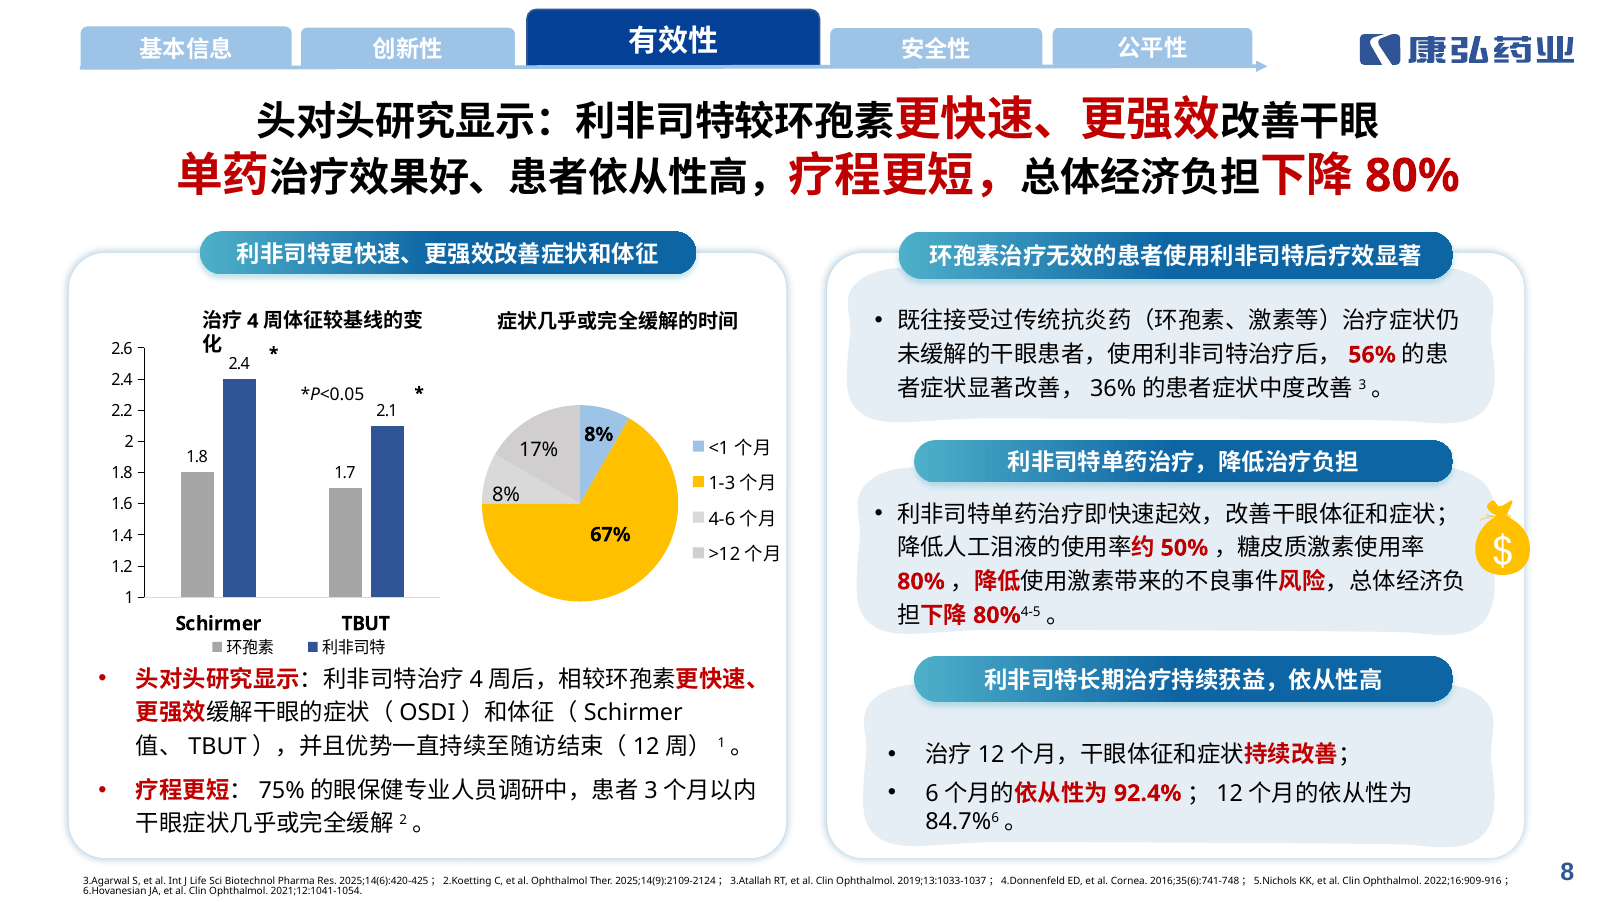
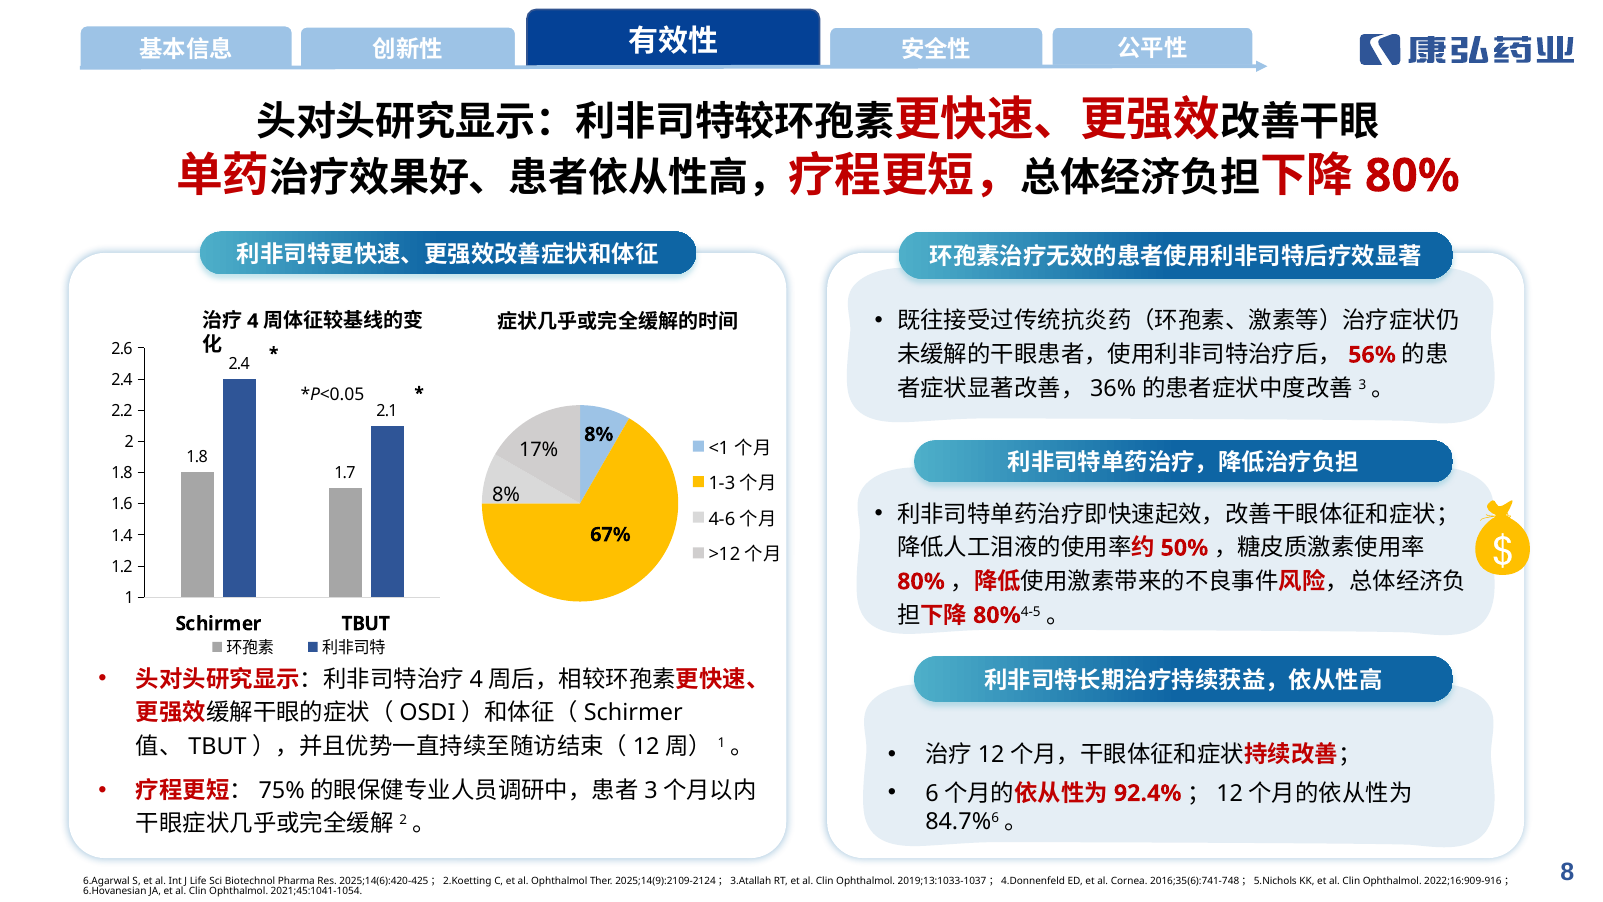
3.Agarwal: 3.Agarwal -> 6.Agarwal
2021;12:1041-1054: 2021;12:1041-1054 -> 2021;45:1041-1054
